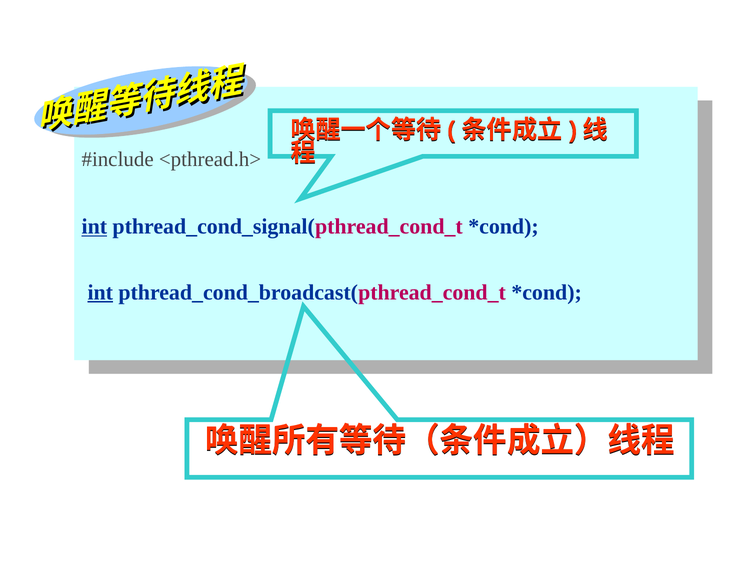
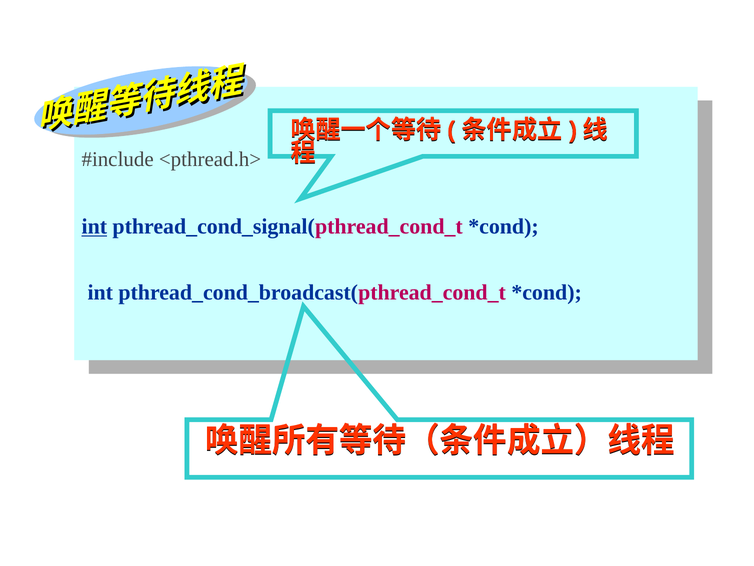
int at (100, 292) underline: present -> none
